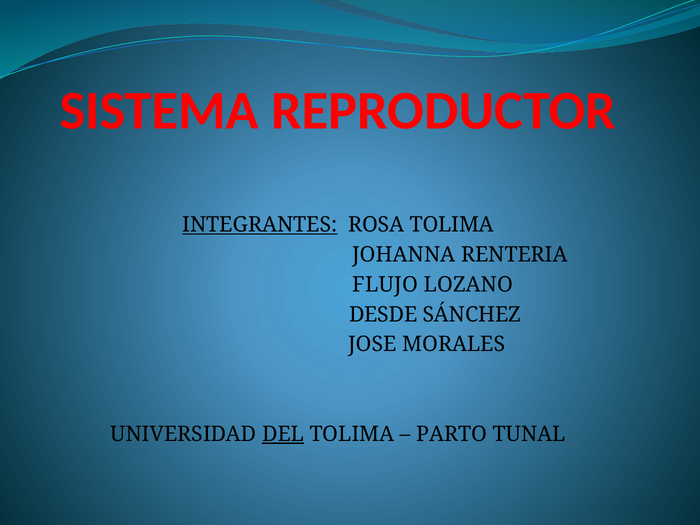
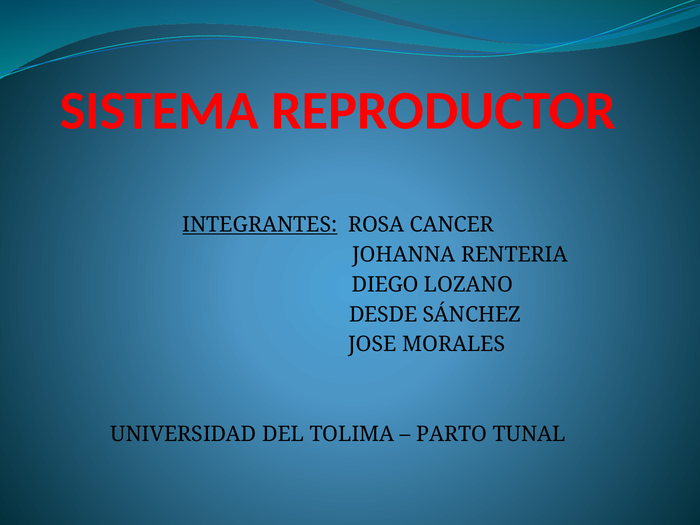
ROSA TOLIMA: TOLIMA -> CANCER
FLUJO: FLUJO -> DIEGO
DEL underline: present -> none
